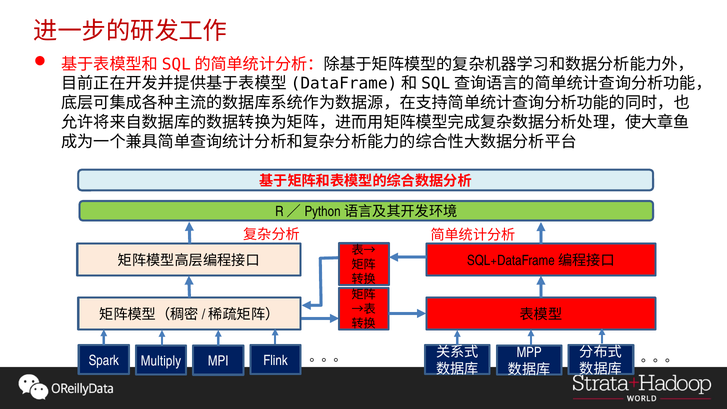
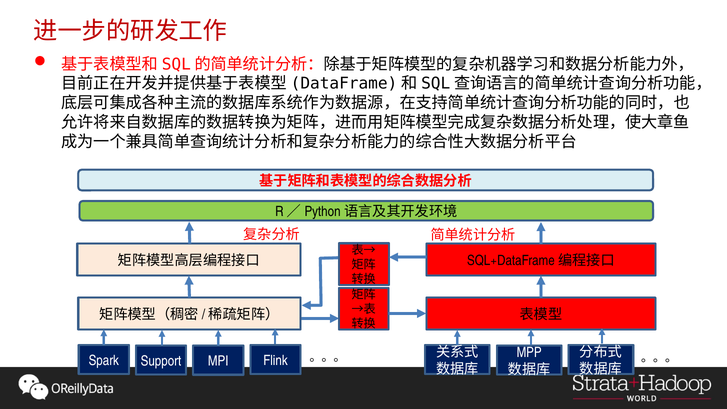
Multiply: Multiply -> Support
